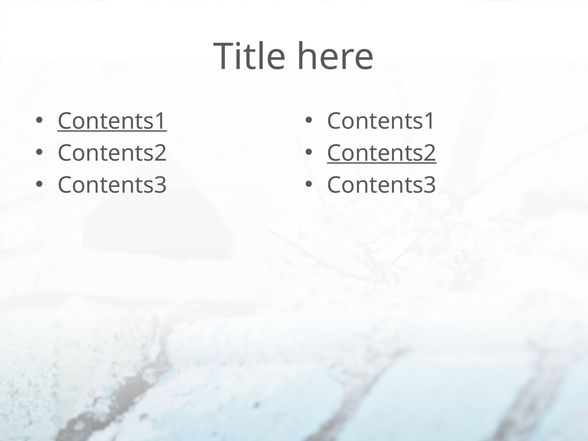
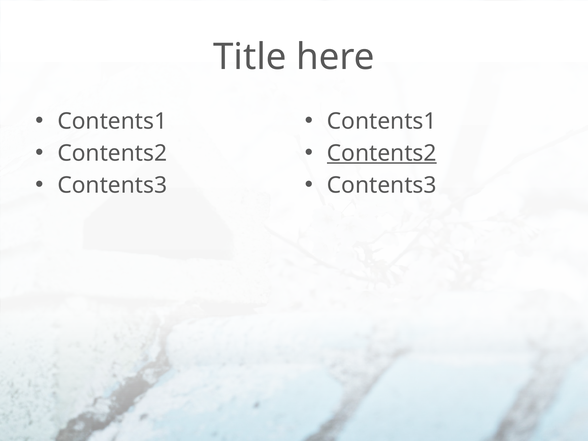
Contents1 at (112, 121) underline: present -> none
